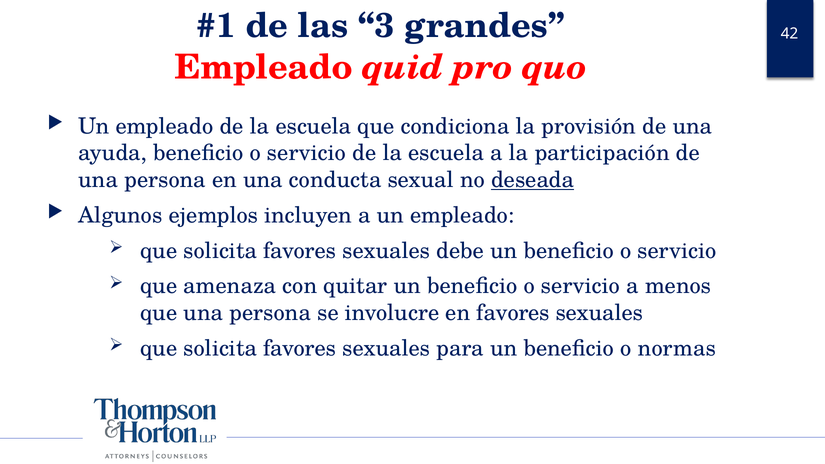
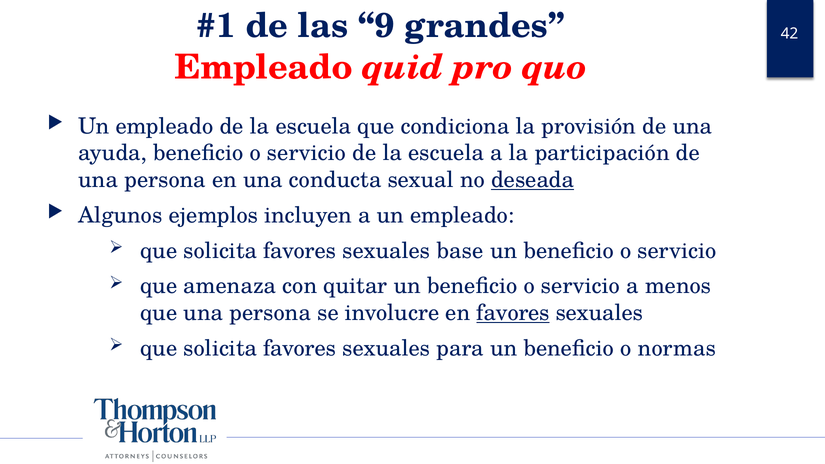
3: 3 -> 9
debe: debe -> base
favores at (513, 313) underline: none -> present
